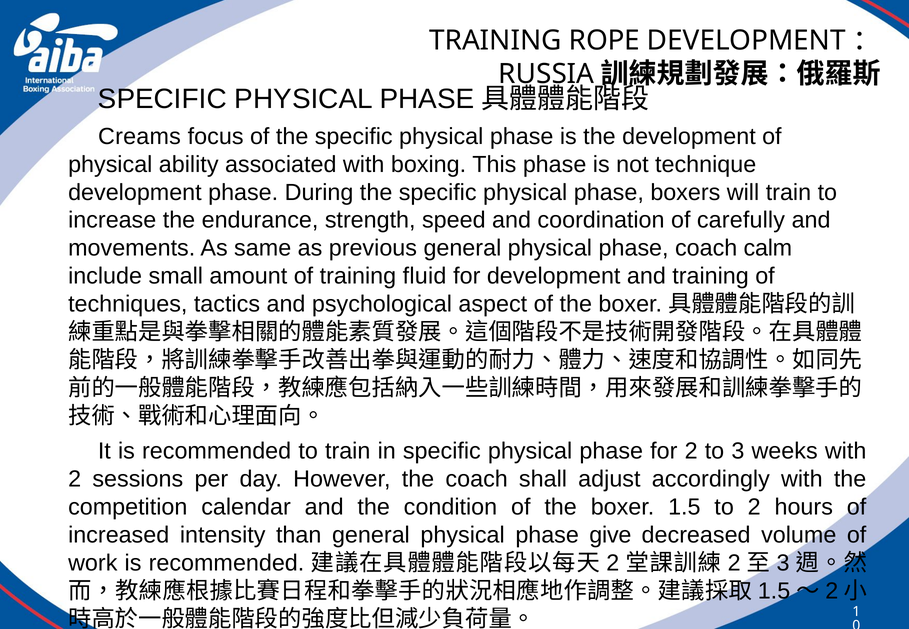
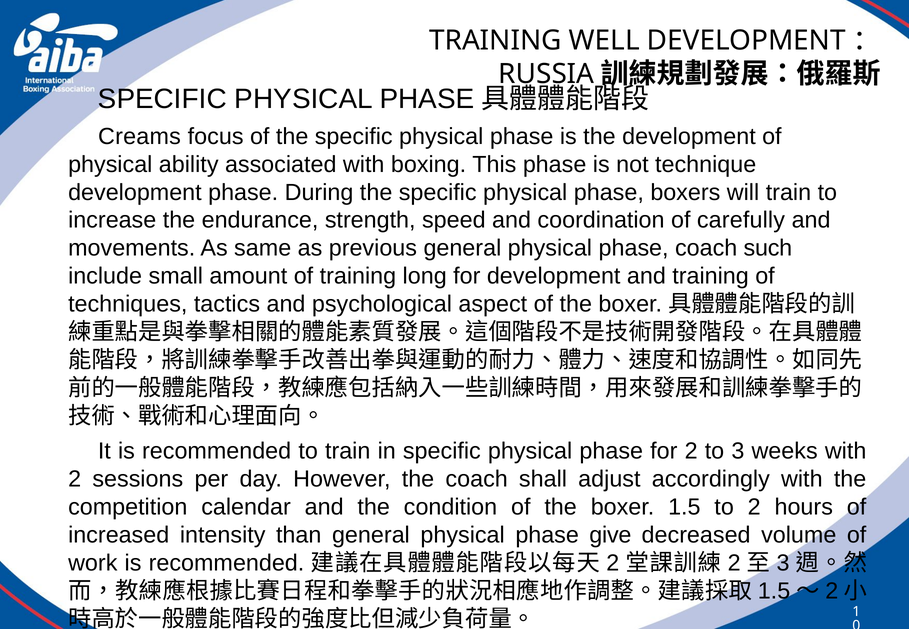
ROPE: ROPE -> WELL
calm: calm -> such
fluid: fluid -> long
